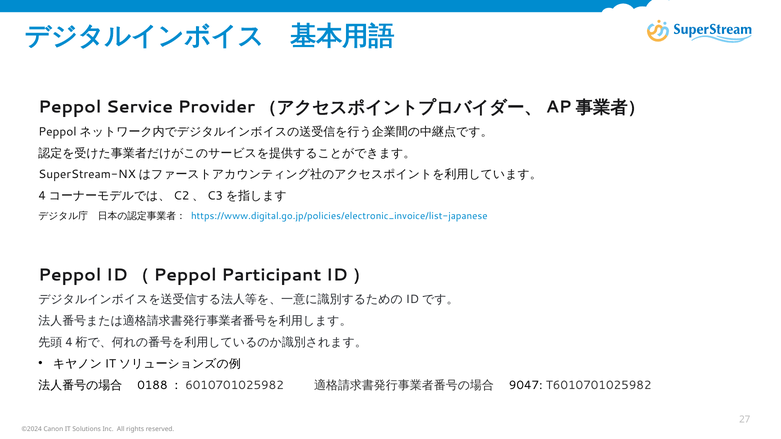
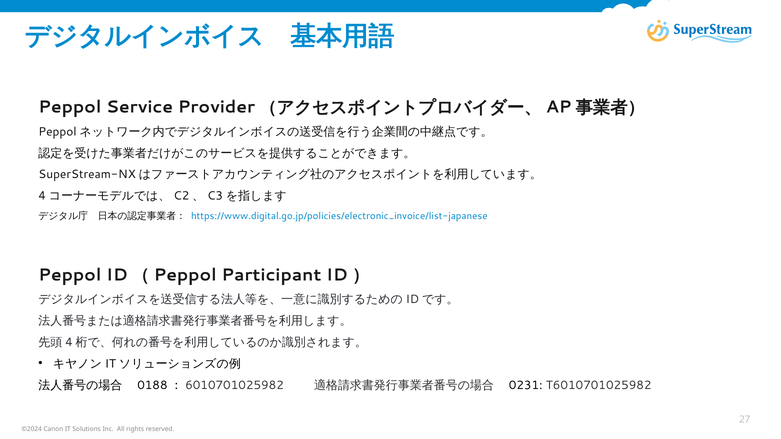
9047: 9047 -> 0231
